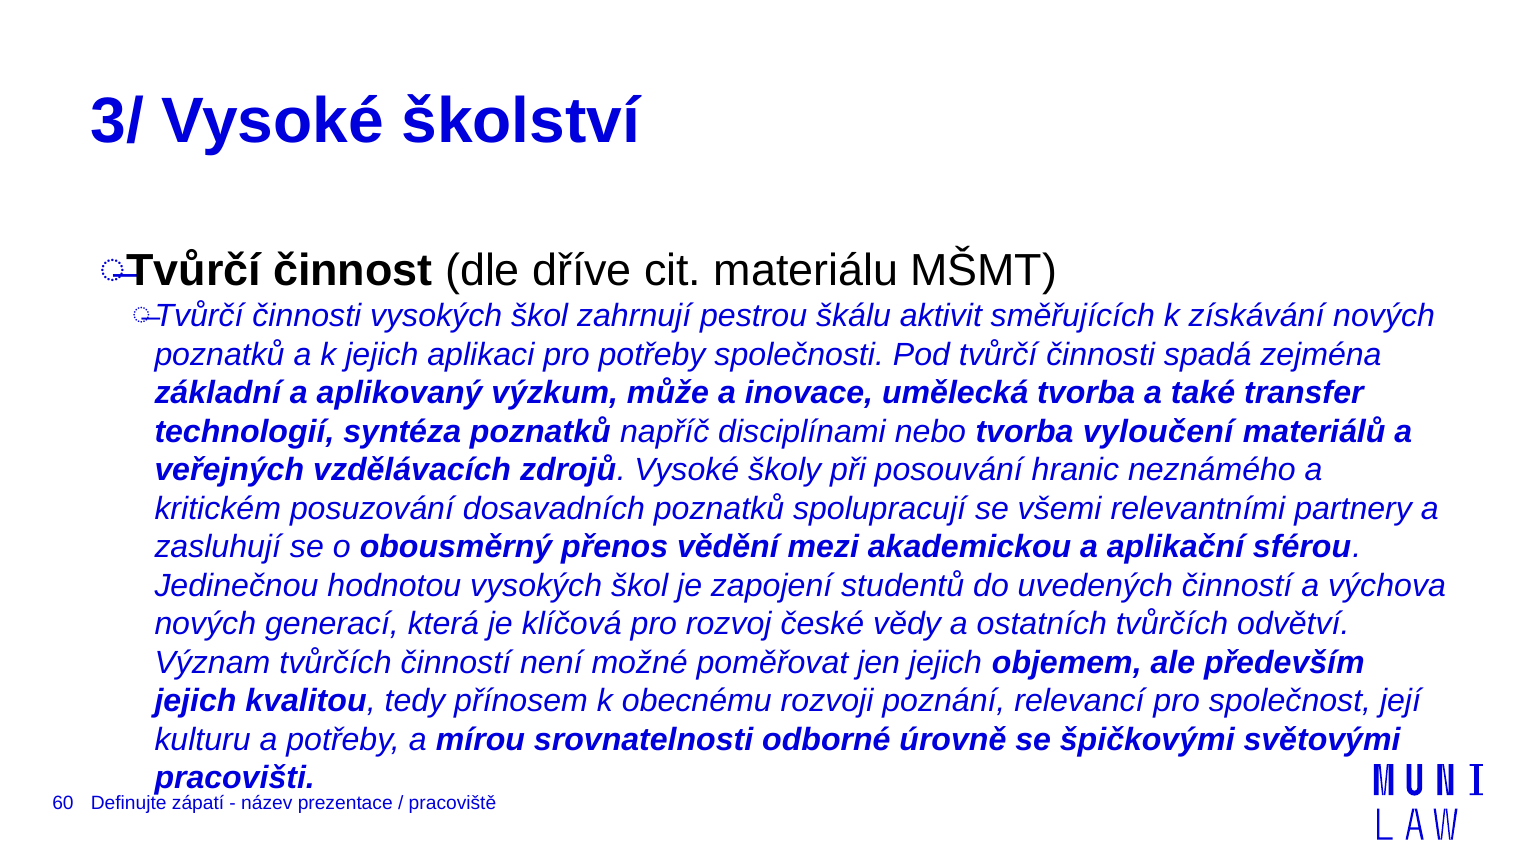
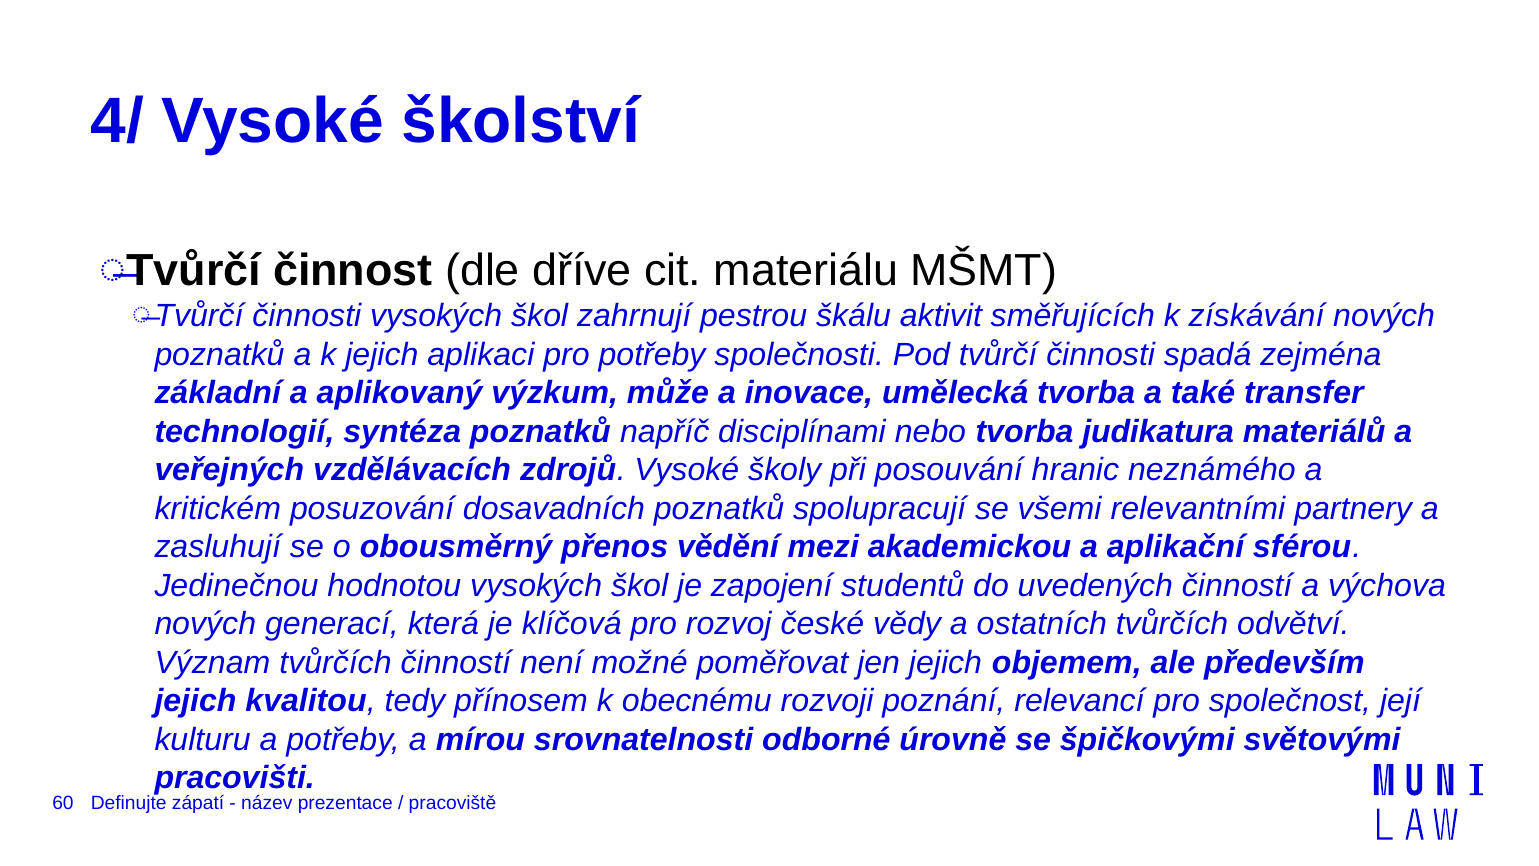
3/: 3/ -> 4/
vyloučení: vyloučení -> judikatura
